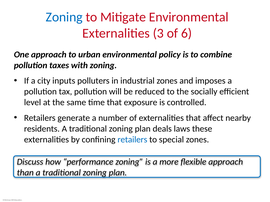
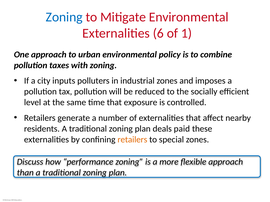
3: 3 -> 6
6: 6 -> 1
laws: laws -> paid
retailers at (132, 140) colour: blue -> orange
